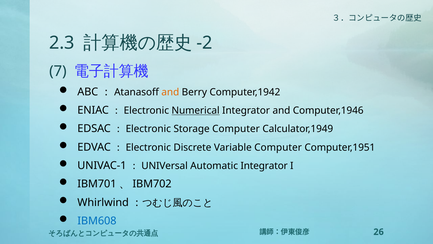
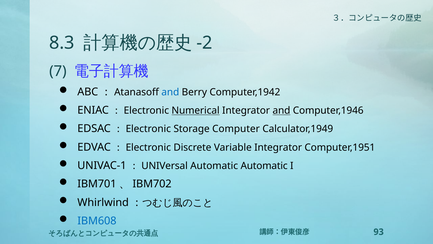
2.3: 2.3 -> 8.3
and at (170, 92) colour: orange -> blue
and at (281, 110) underline: none -> present
Variable Computer: Computer -> Integrator
Automatic Integrator: Integrator -> Automatic
26: 26 -> 93
